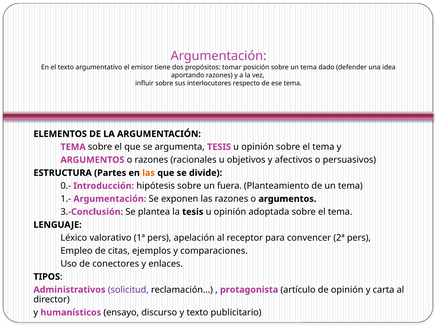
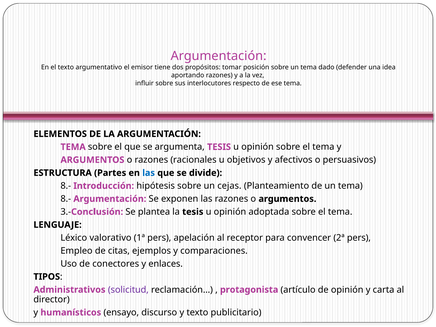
las at (149, 173) colour: orange -> blue
0.- at (66, 186): 0.- -> 8.-
fuera: fuera -> cejas
1.- at (66, 199): 1.- -> 8.-
